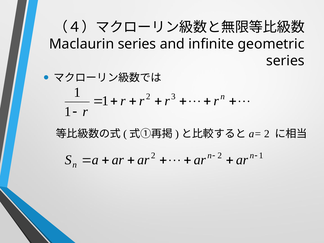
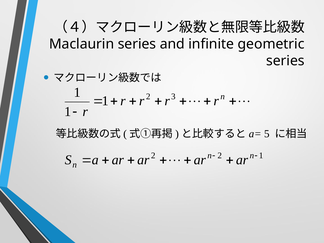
2 at (267, 134): 2 -> 5
